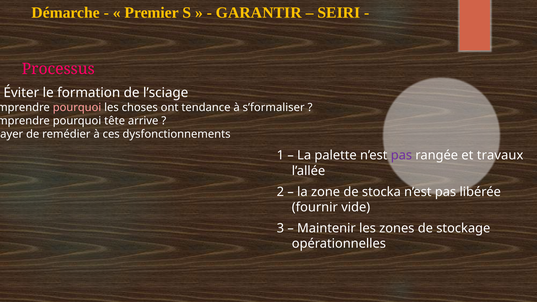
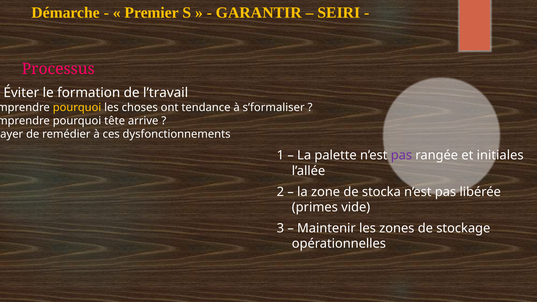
l’sciage: l’sciage -> l’travail
pourquoi at (77, 107) colour: pink -> yellow
travaux: travaux -> initiales
fournir: fournir -> primes
